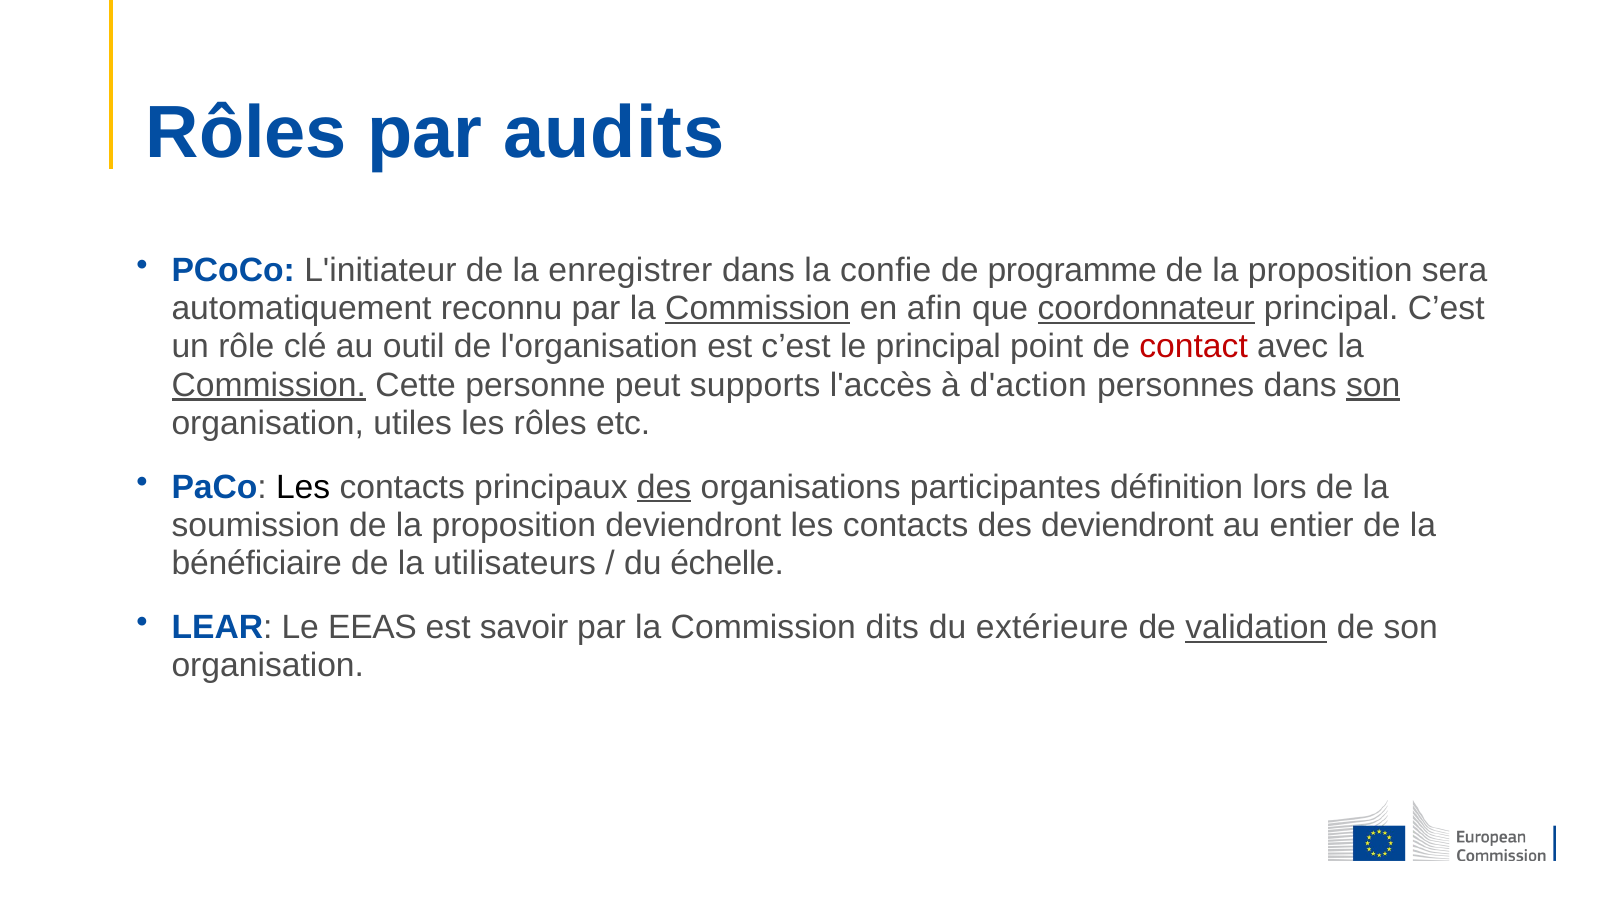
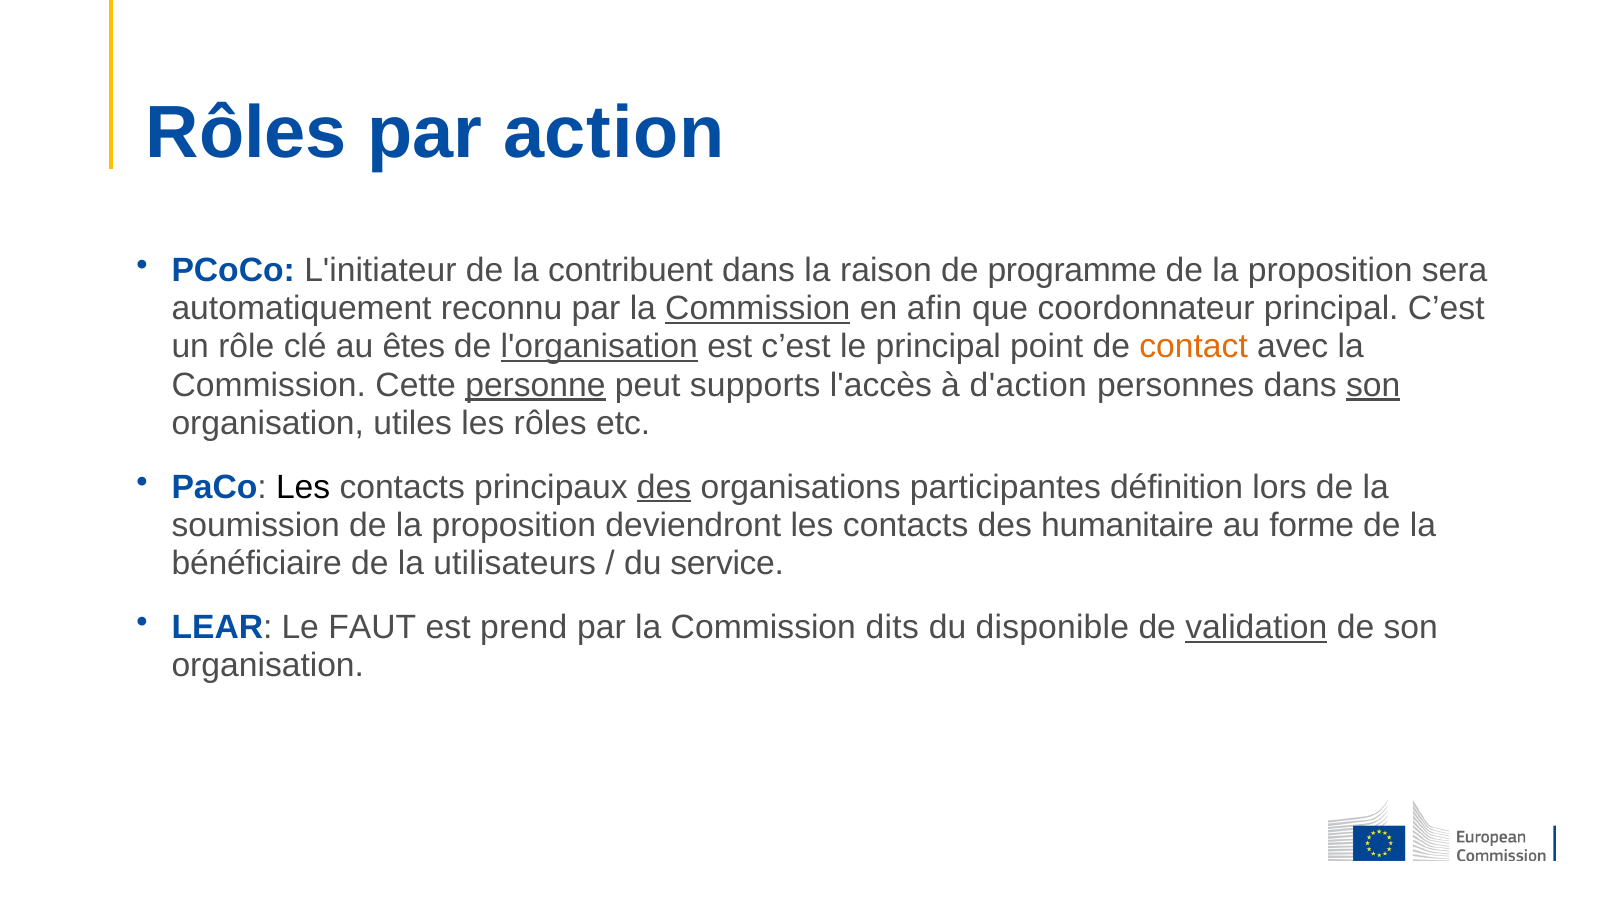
audits: audits -> action
enregistrer: enregistrer -> contribuent
confie: confie -> raison
coordonnateur underline: present -> none
outil: outil -> êtes
l'organisation underline: none -> present
contact colour: red -> orange
Commission at (269, 385) underline: present -> none
personne underline: none -> present
des deviendront: deviendront -> humanitaire
entier: entier -> forme
échelle: échelle -> service
EEAS: EEAS -> FAUT
savoir: savoir -> prend
extérieure: extérieure -> disponible
